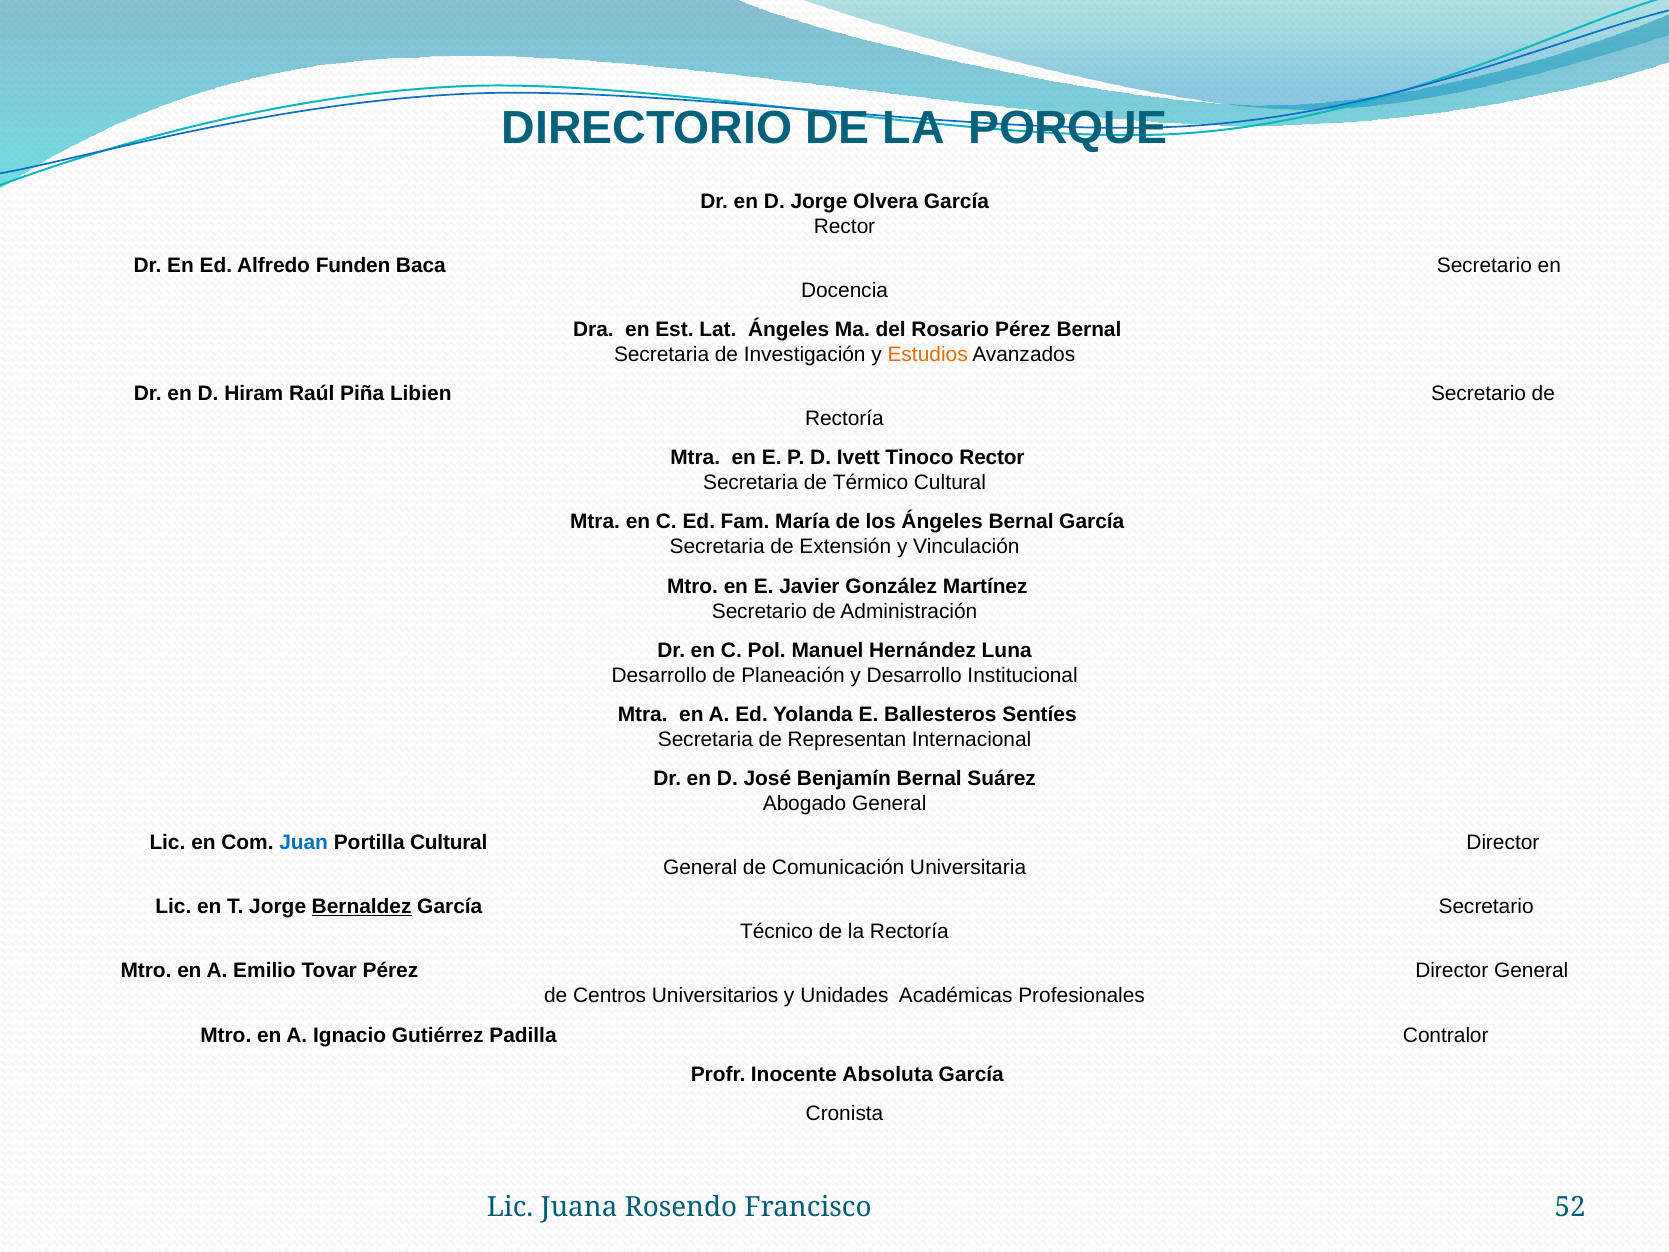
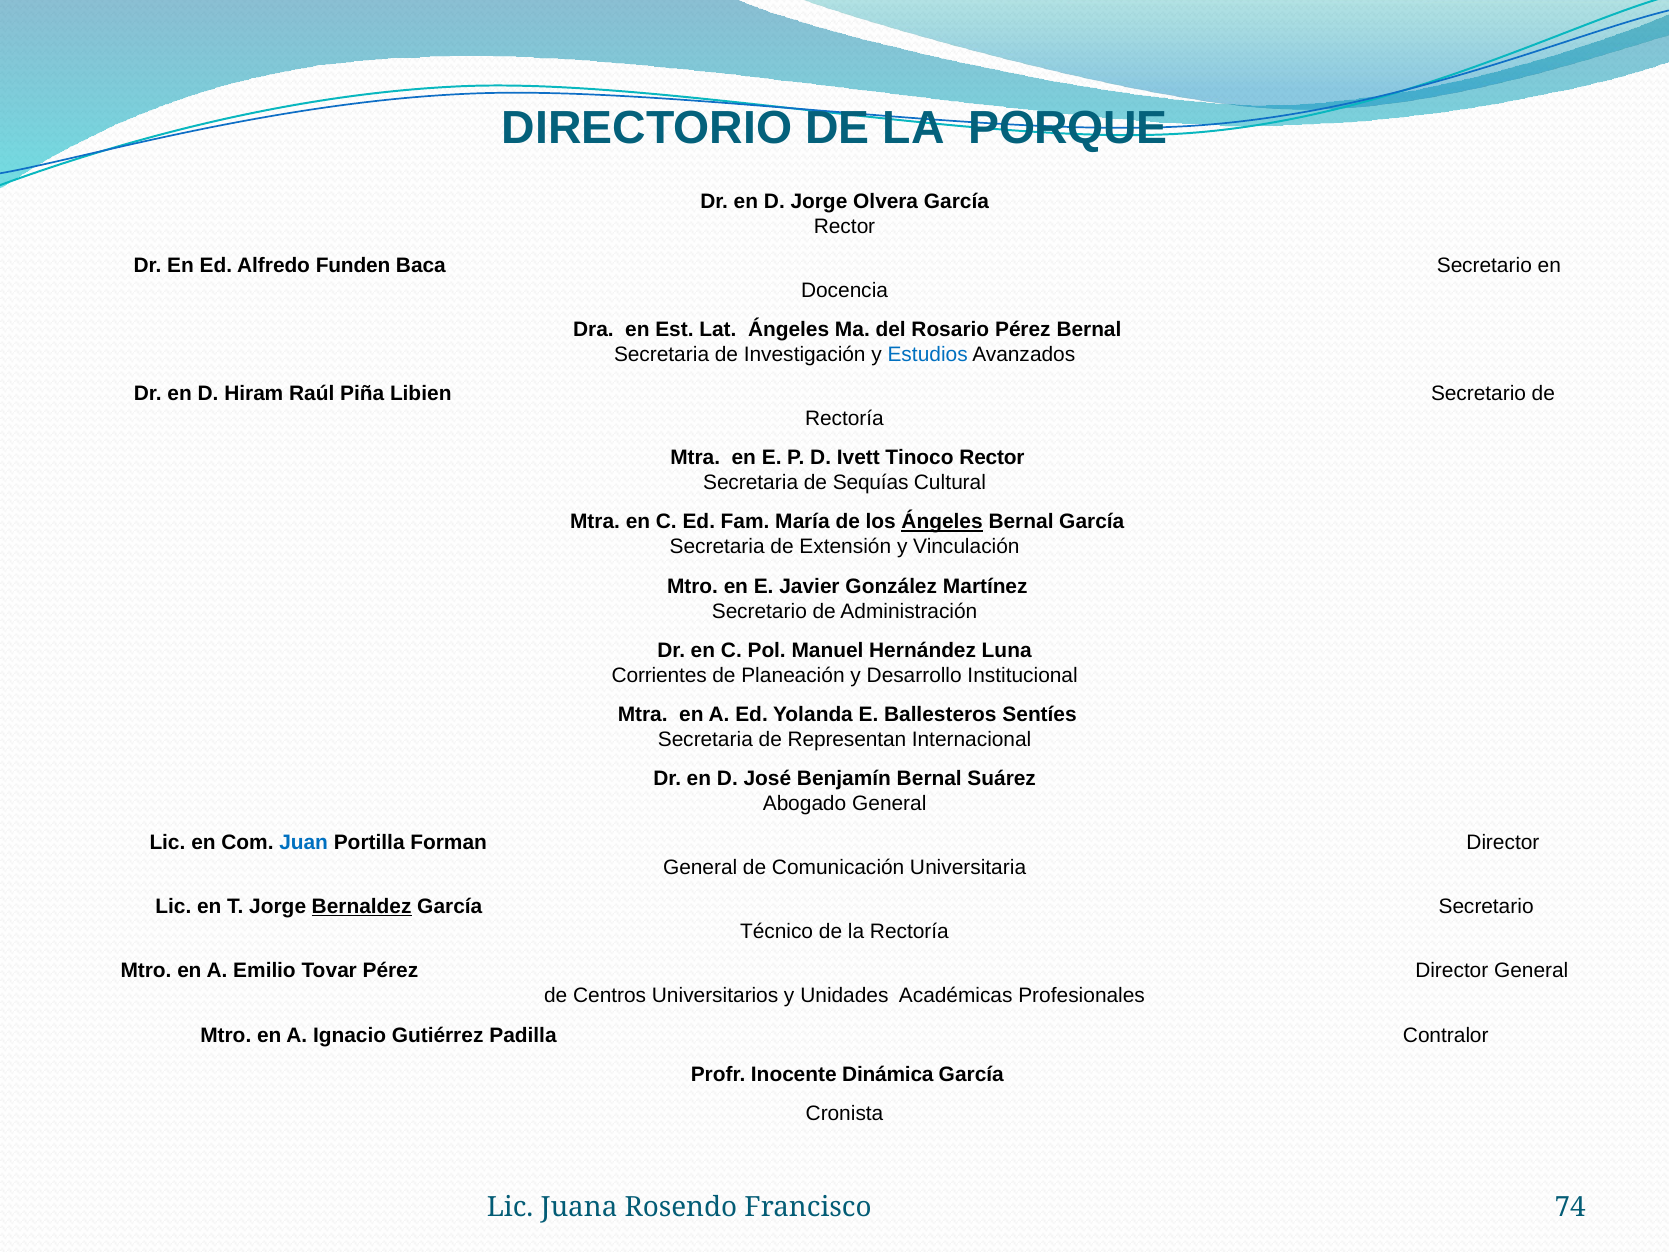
Estudios colour: orange -> blue
Térmico: Térmico -> Sequías
Ángeles at (942, 522) underline: none -> present
Desarrollo at (659, 675): Desarrollo -> Corrientes
Portilla Cultural: Cultural -> Forman
Absoluta: Absoluta -> Dinámica
52: 52 -> 74
